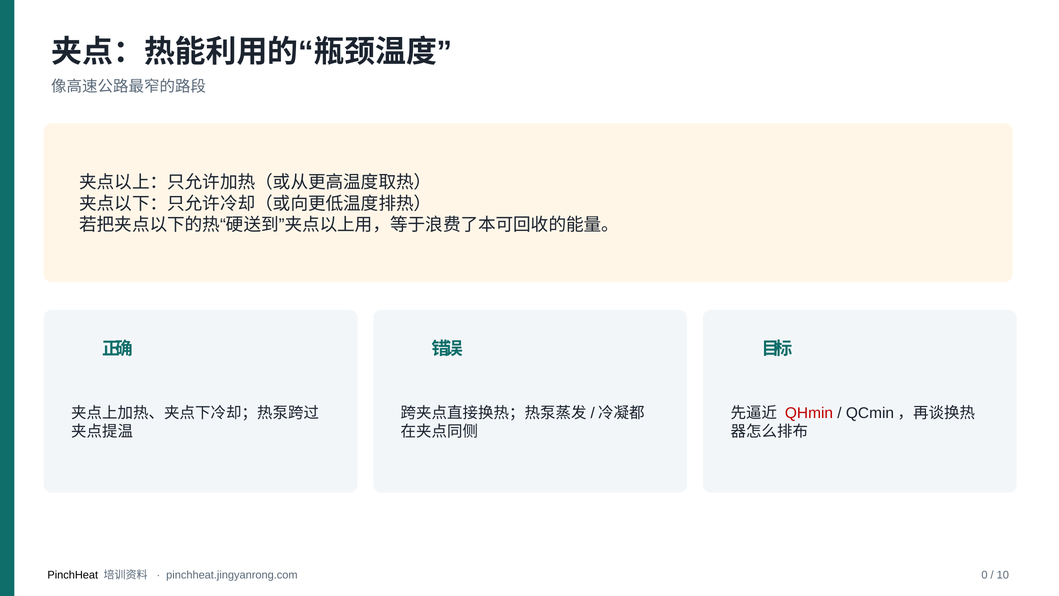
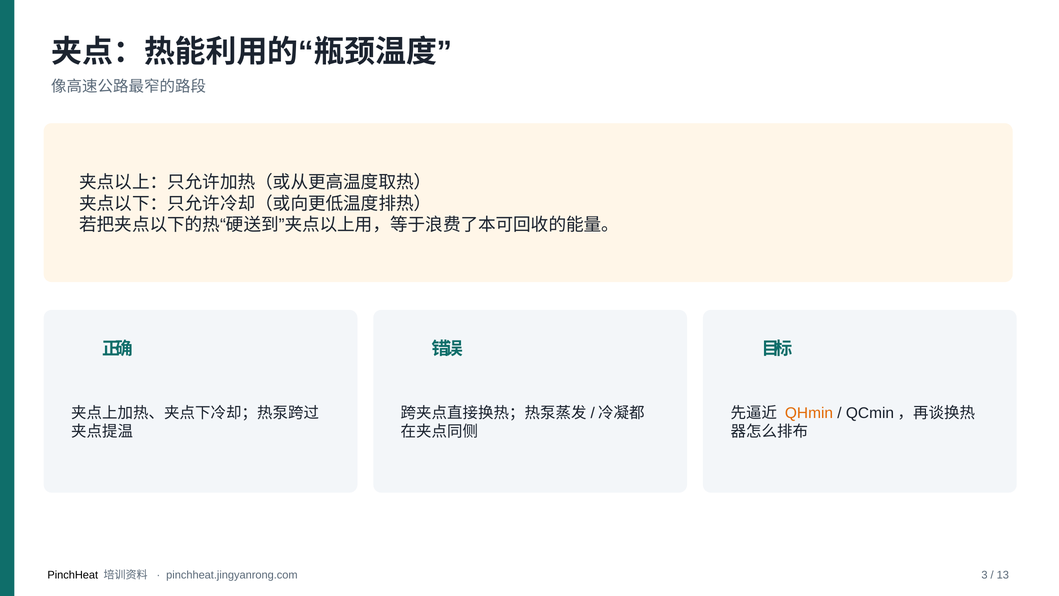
QHmin colour: red -> orange
0: 0 -> 3
10: 10 -> 13
